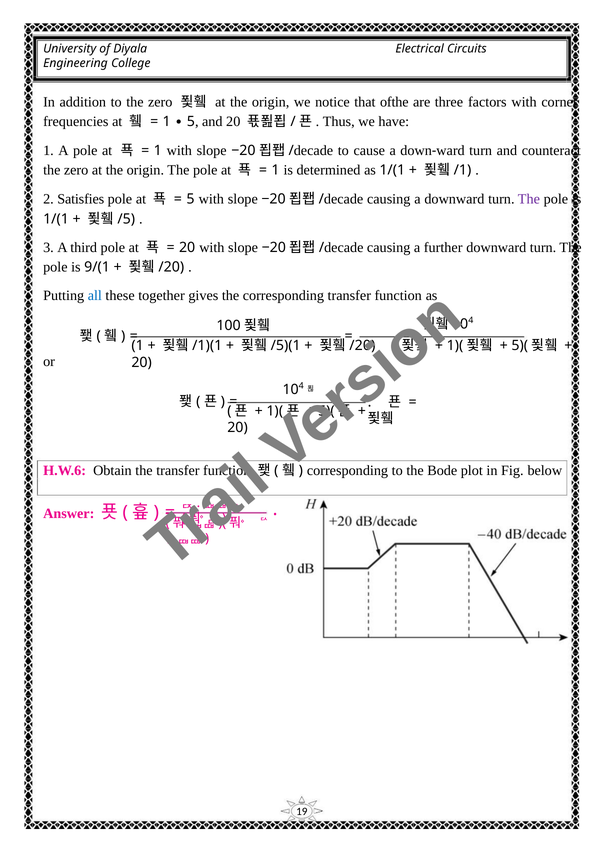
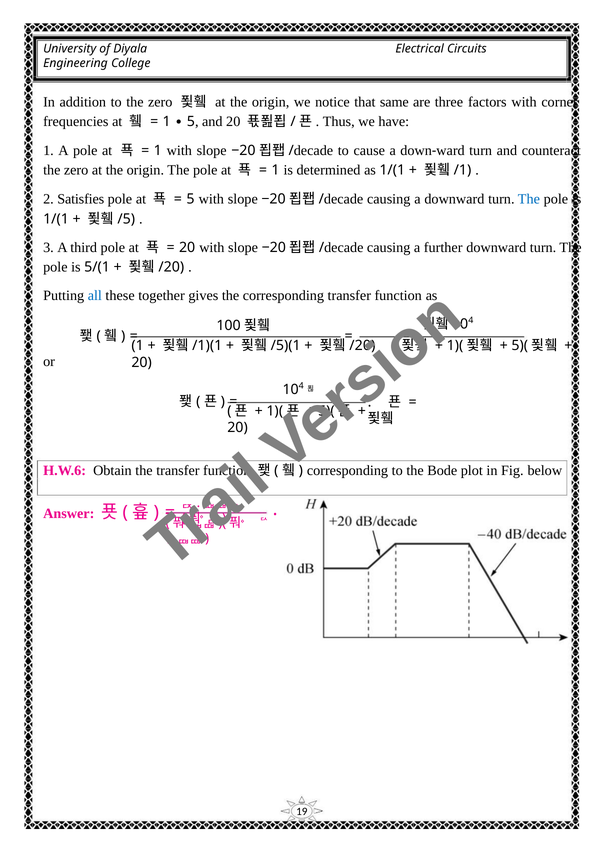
ofthe: ofthe -> same
The at (529, 199) colour: purple -> blue
9/(1: 9/(1 -> 5/(1
